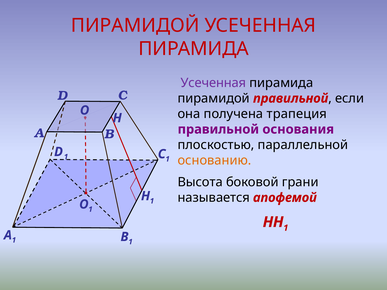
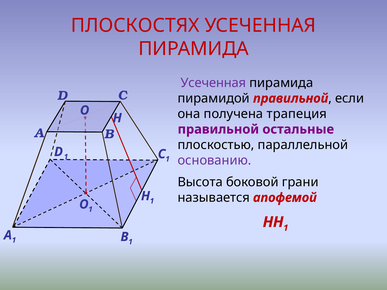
ПИРАМИДОЙ at (135, 26): ПИРАМИДОЙ -> ПЛОСКОСТЯХ
основания: основания -> остальные
основанию colour: orange -> purple
